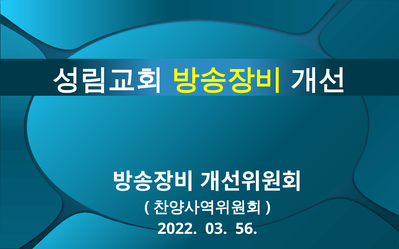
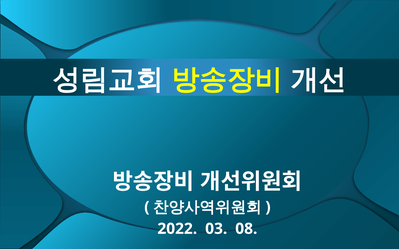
56: 56 -> 08
